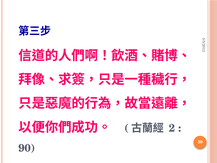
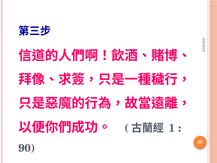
2 at (172, 128): 2 -> 1
